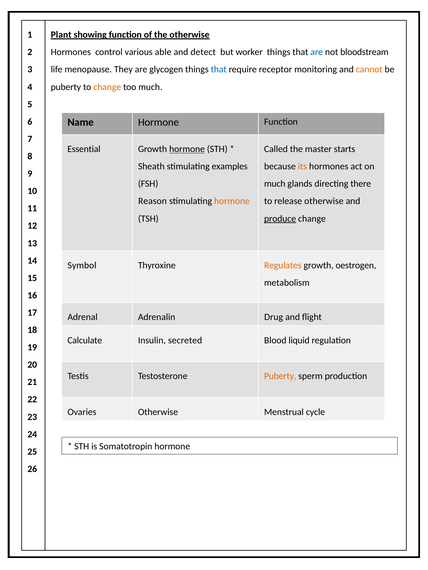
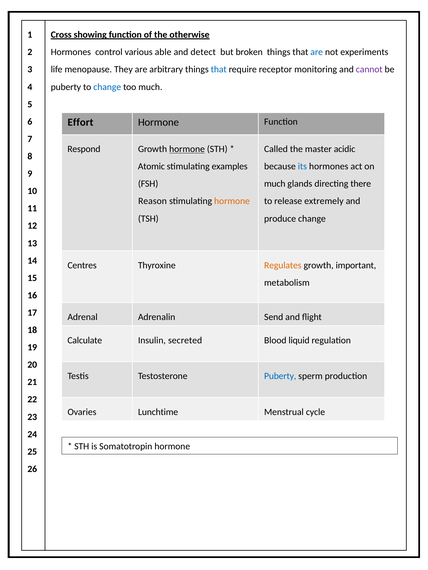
Plant: Plant -> Cross
worker: worker -> broken
bloodstream: bloodstream -> experiments
glycogen: glycogen -> arbitrary
cannot colour: orange -> purple
change at (107, 87) colour: orange -> blue
Name: Name -> Effort
Essential: Essential -> Respond
starts: starts -> acidic
Sheath: Sheath -> Atomic
its colour: orange -> blue
release otherwise: otherwise -> extremely
produce underline: present -> none
Symbol: Symbol -> Centres
oestrogen: oestrogen -> important
Drug: Drug -> Send
Puberty at (280, 377) colour: orange -> blue
Ovaries Otherwise: Otherwise -> Lunchtime
